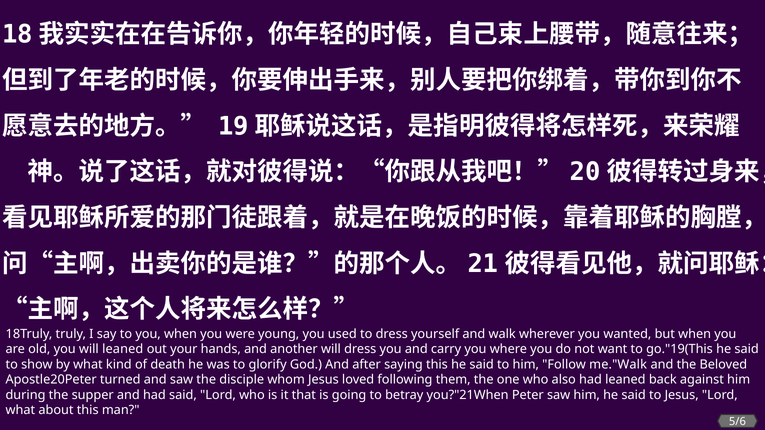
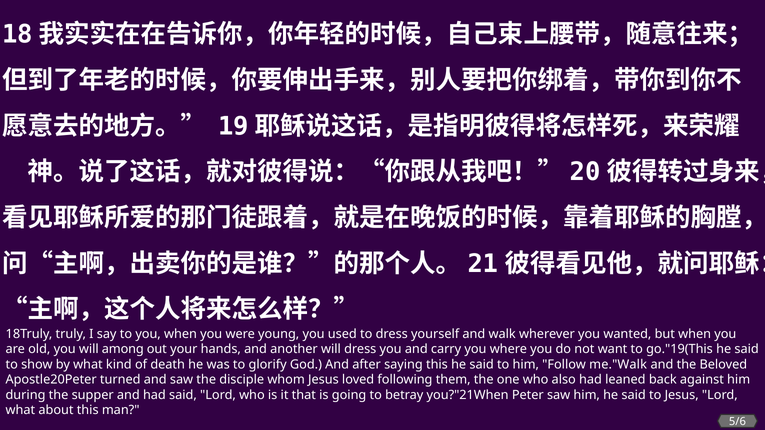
will leaned: leaned -> among
